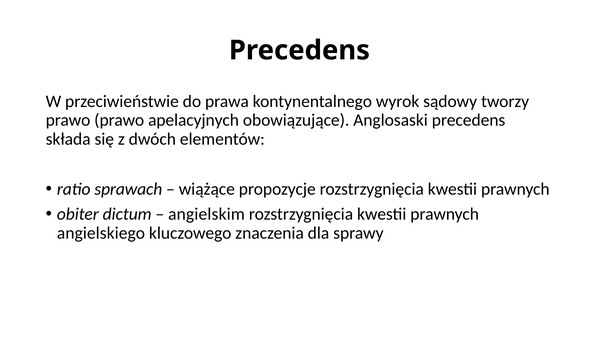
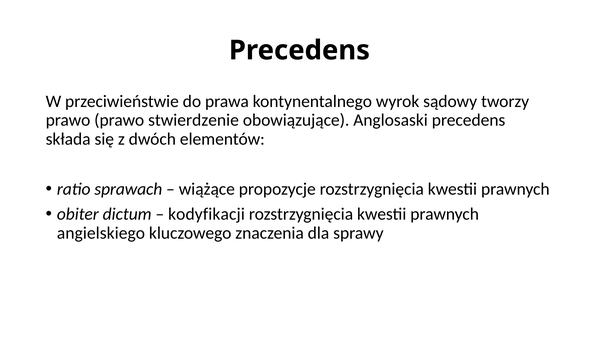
apelacyjnych: apelacyjnych -> stwierdzenie
angielskim: angielskim -> kodyfikacji
